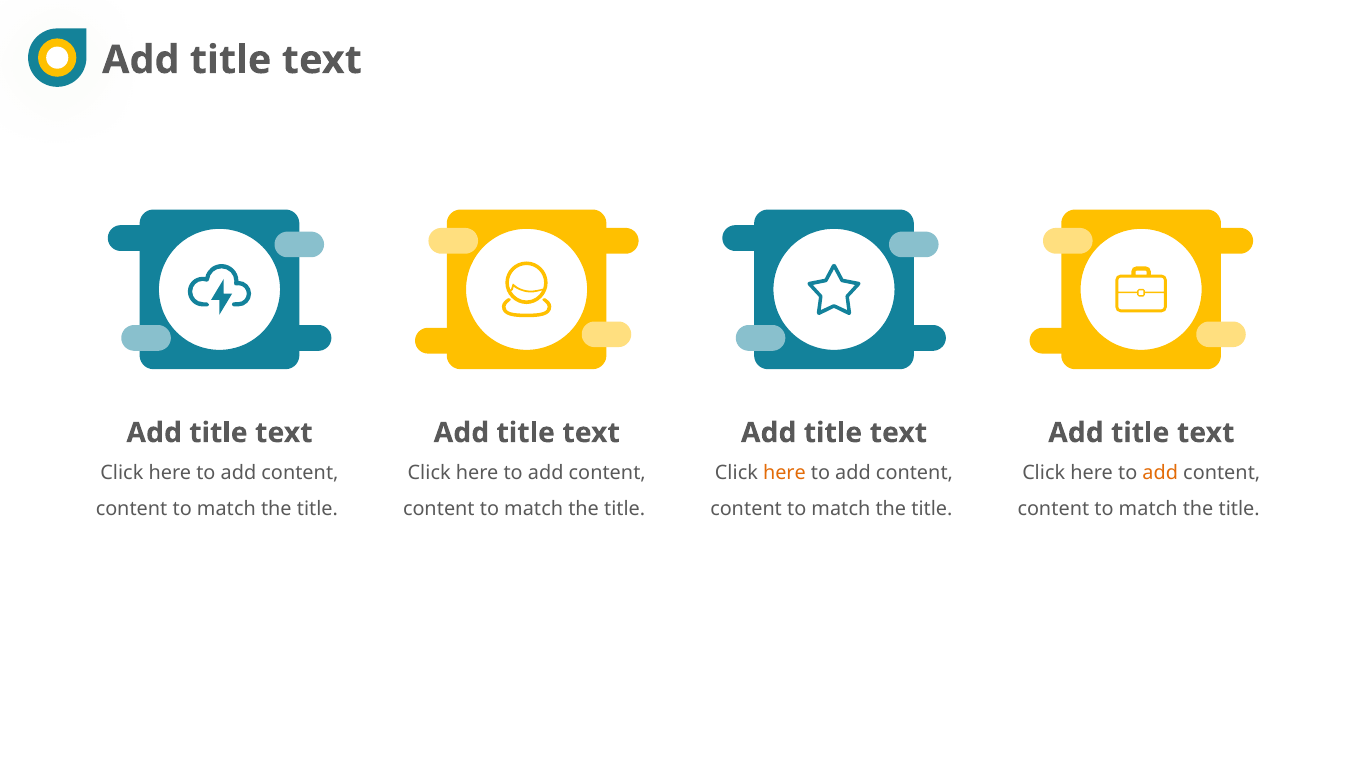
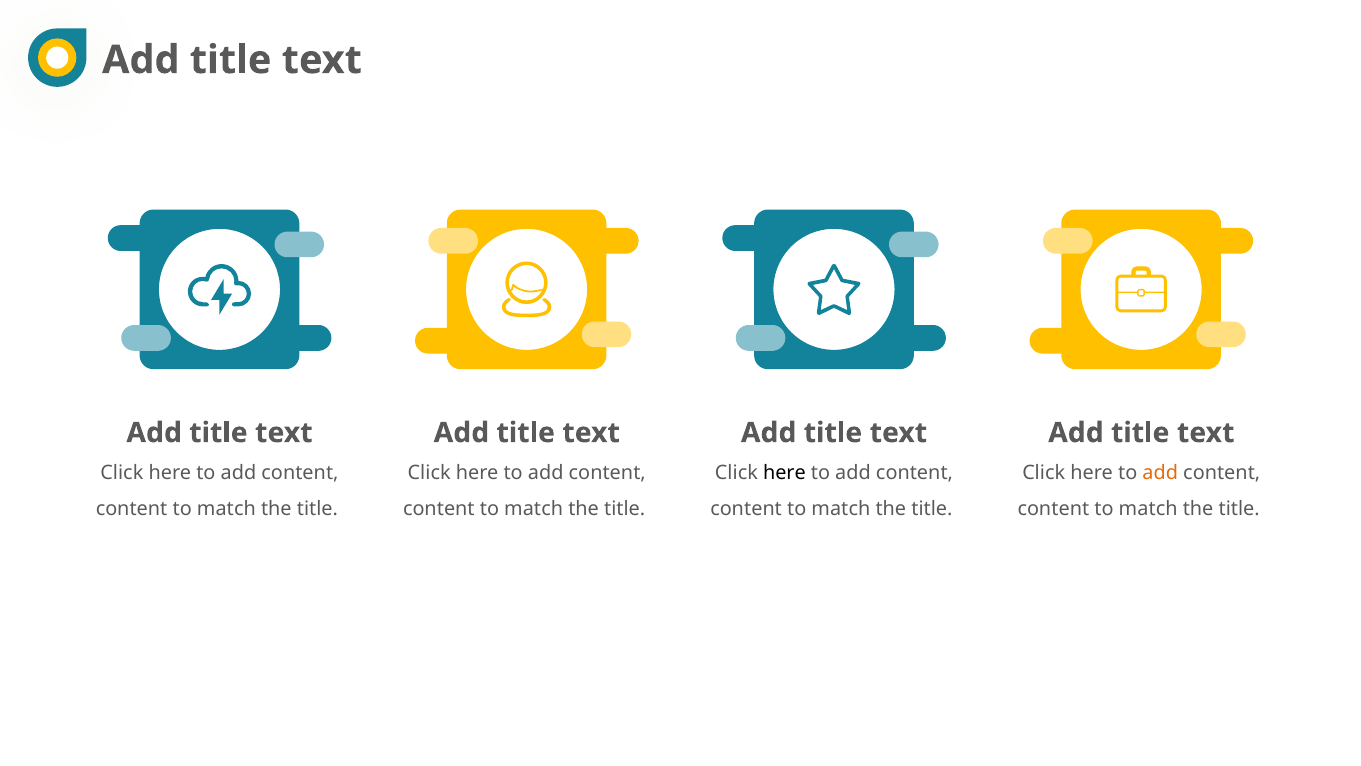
here at (784, 473) colour: orange -> black
